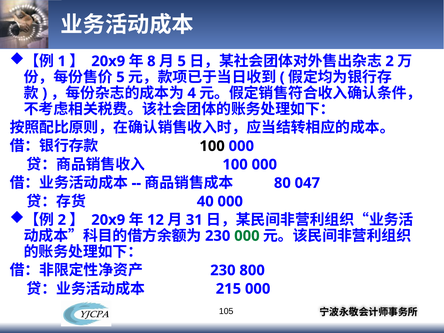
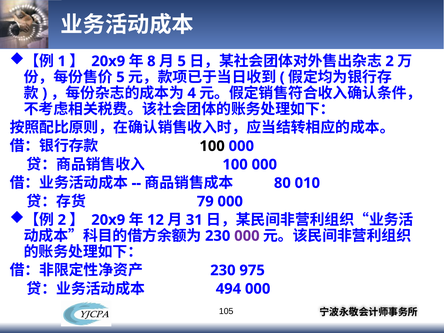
047: 047 -> 010
40: 40 -> 79
000 at (247, 236) colour: green -> purple
800: 800 -> 975
215: 215 -> 494
